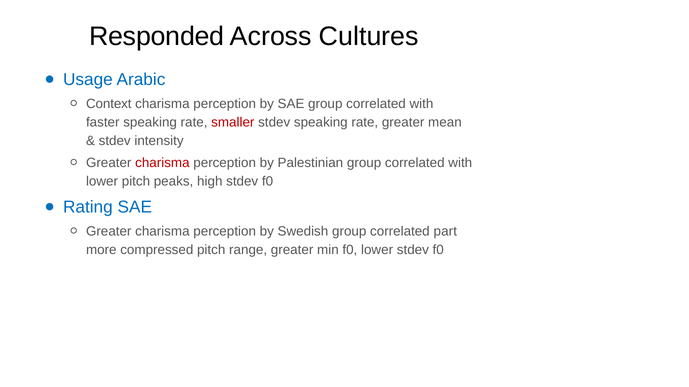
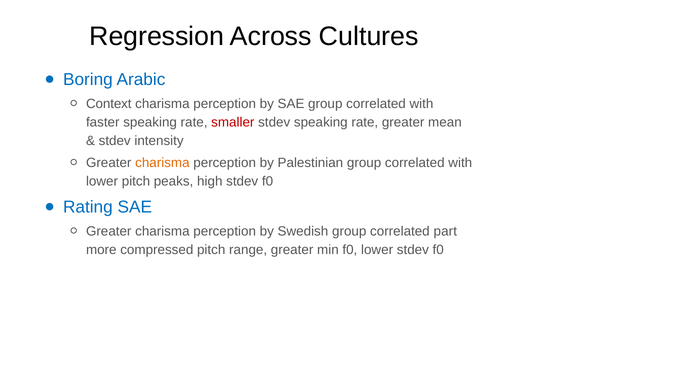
Responded: Responded -> Regression
Usage: Usage -> Boring
charisma at (162, 163) colour: red -> orange
